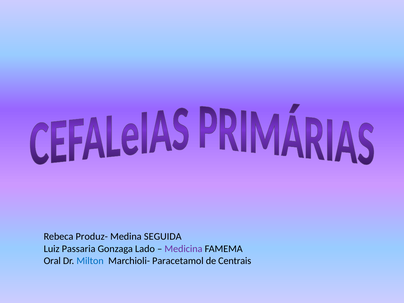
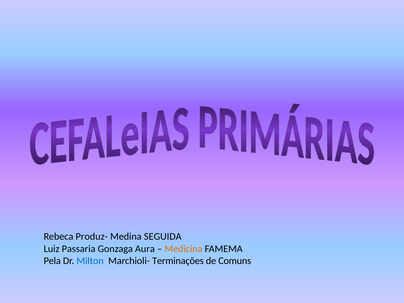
Lado: Lado -> Aura
Medicina colour: purple -> orange
Oral: Oral -> Pela
Paracetamol: Paracetamol -> Terminações
Centrais: Centrais -> Comuns
